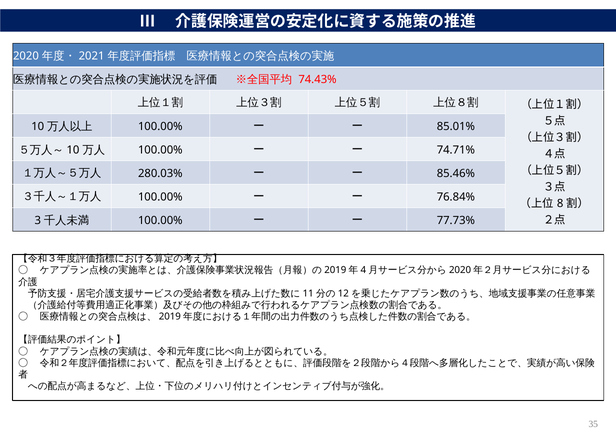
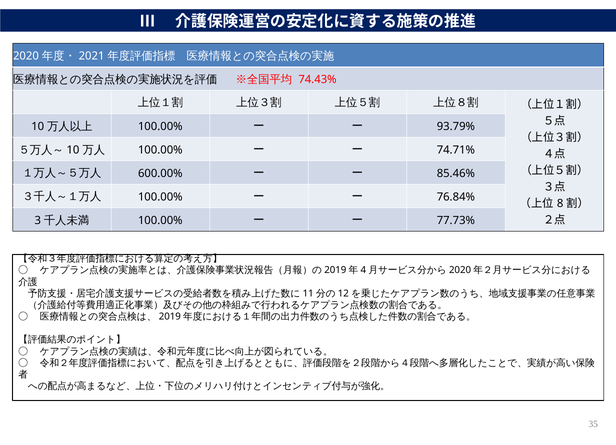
85.01%: 85.01% -> 93.79%
280.03%: 280.03% -> 600.00%
